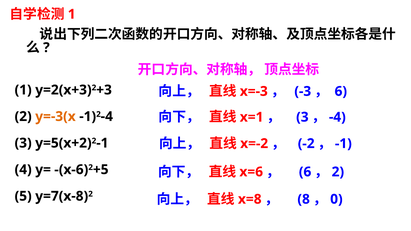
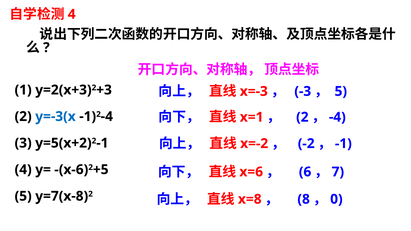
1 at (72, 14): 1 -> 4
6 at (341, 91): 6 -> 5
3 at (302, 117): 3 -> 2
y=-3(x colour: orange -> blue
2 at (338, 172): 2 -> 7
